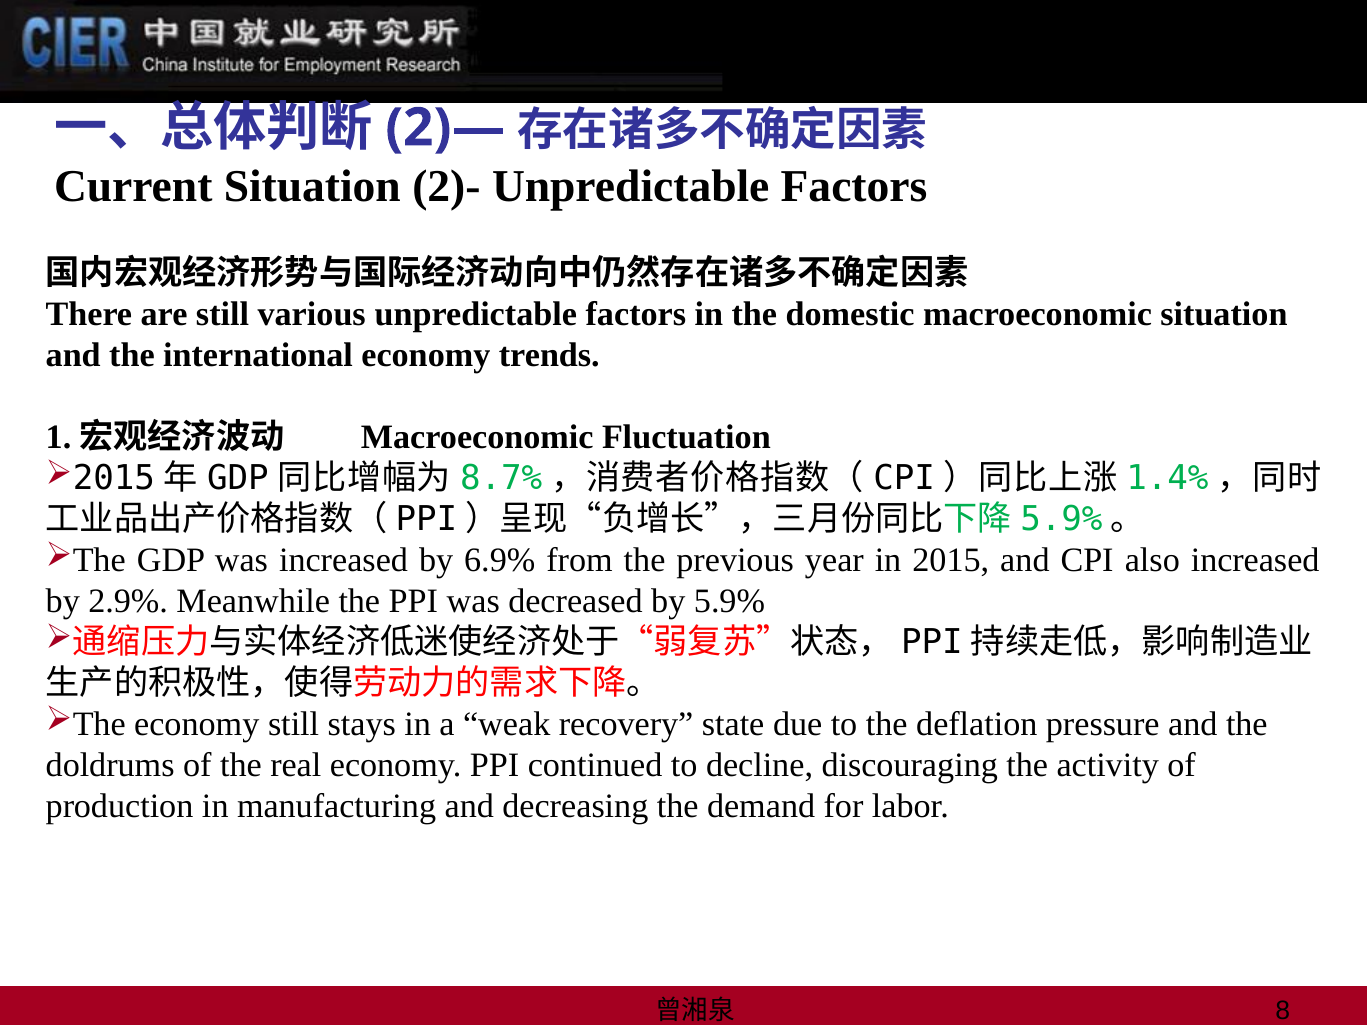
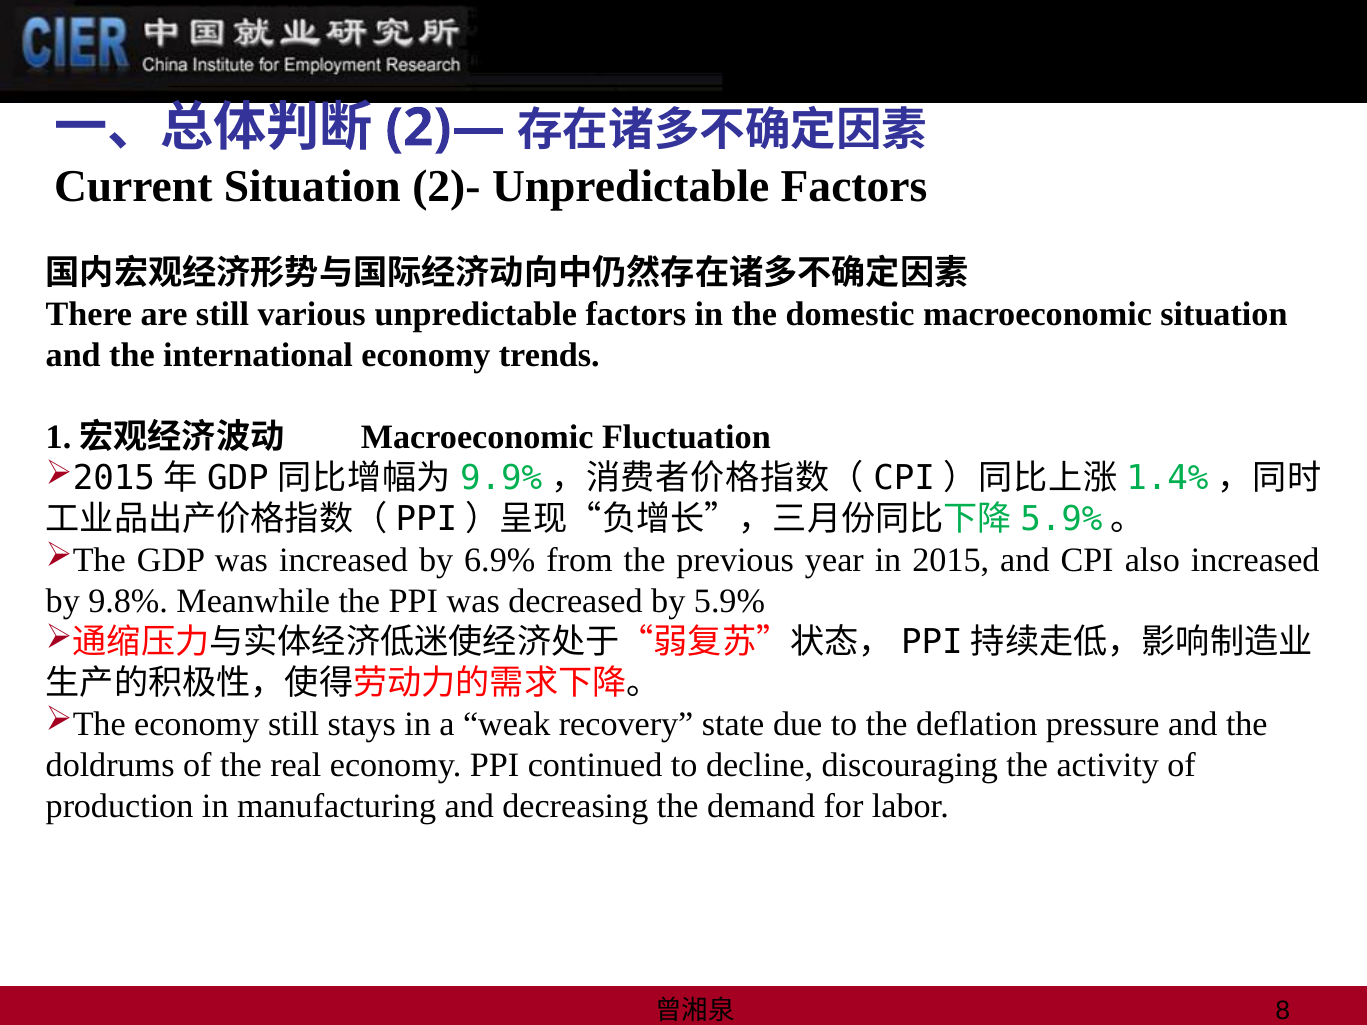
8.7%: 8.7% -> 9.9%
2.9%: 2.9% -> 9.8%
